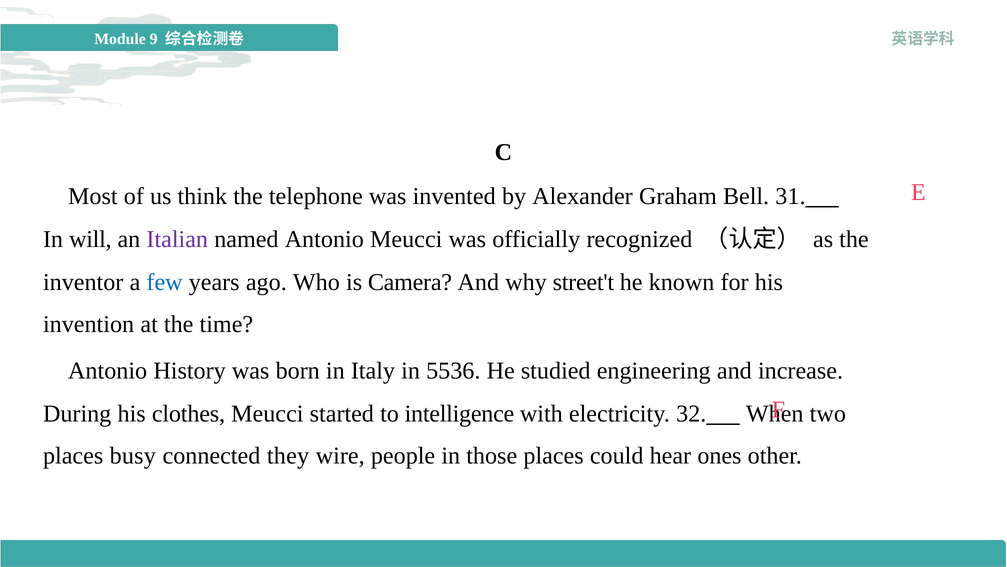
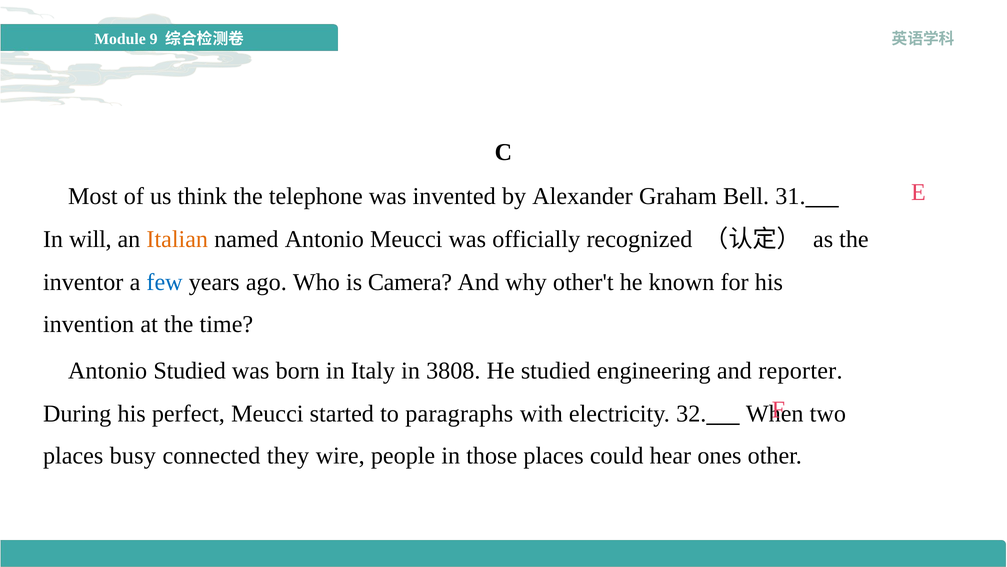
Italian colour: purple -> orange
street't: street't -> other't
Antonio History: History -> Studied
5536: 5536 -> 3808
increase: increase -> reporter
clothes: clothes -> perfect
intelligence: intelligence -> paragraphs
